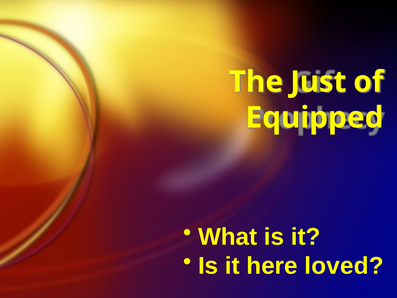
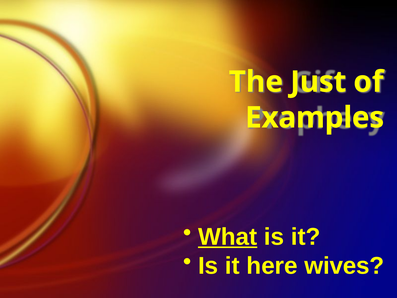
Equipped: Equipped -> Examples
What underline: none -> present
loved: loved -> wives
